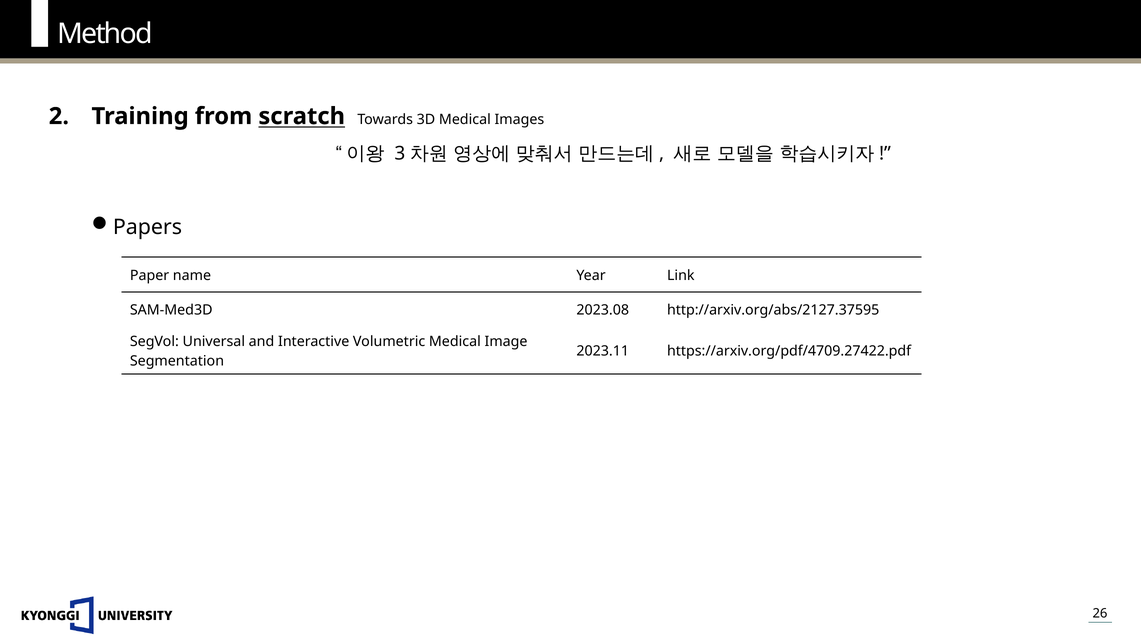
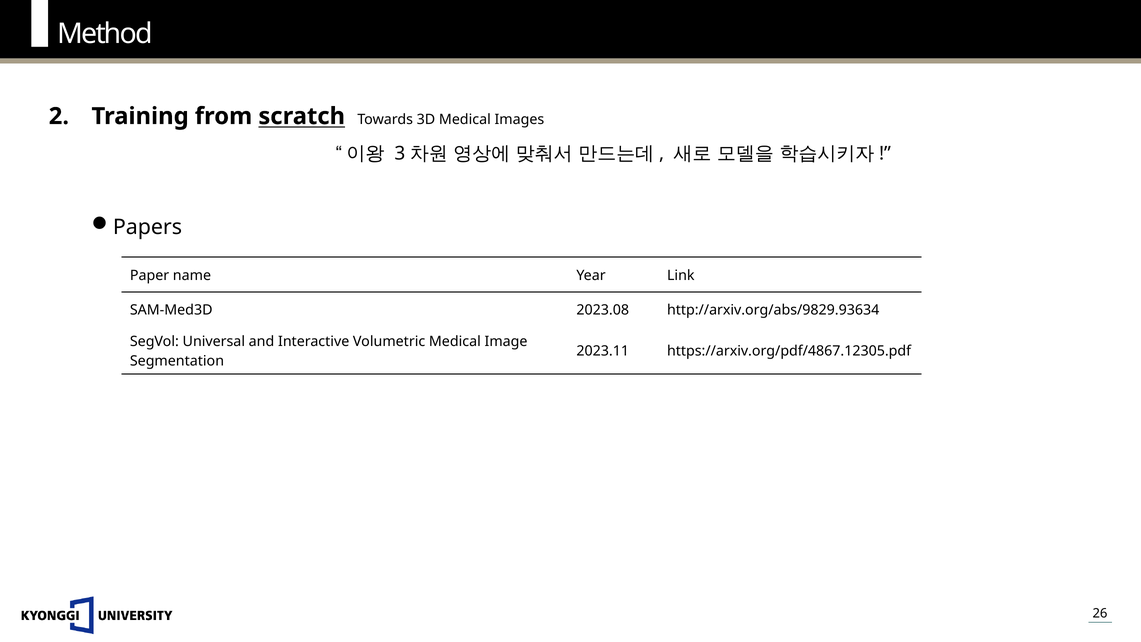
http://arxiv.org/abs/2127.37595: http://arxiv.org/abs/2127.37595 -> http://arxiv.org/abs/9829.93634
https://arxiv.org/pdf/4709.27422.pdf: https://arxiv.org/pdf/4709.27422.pdf -> https://arxiv.org/pdf/4867.12305.pdf
